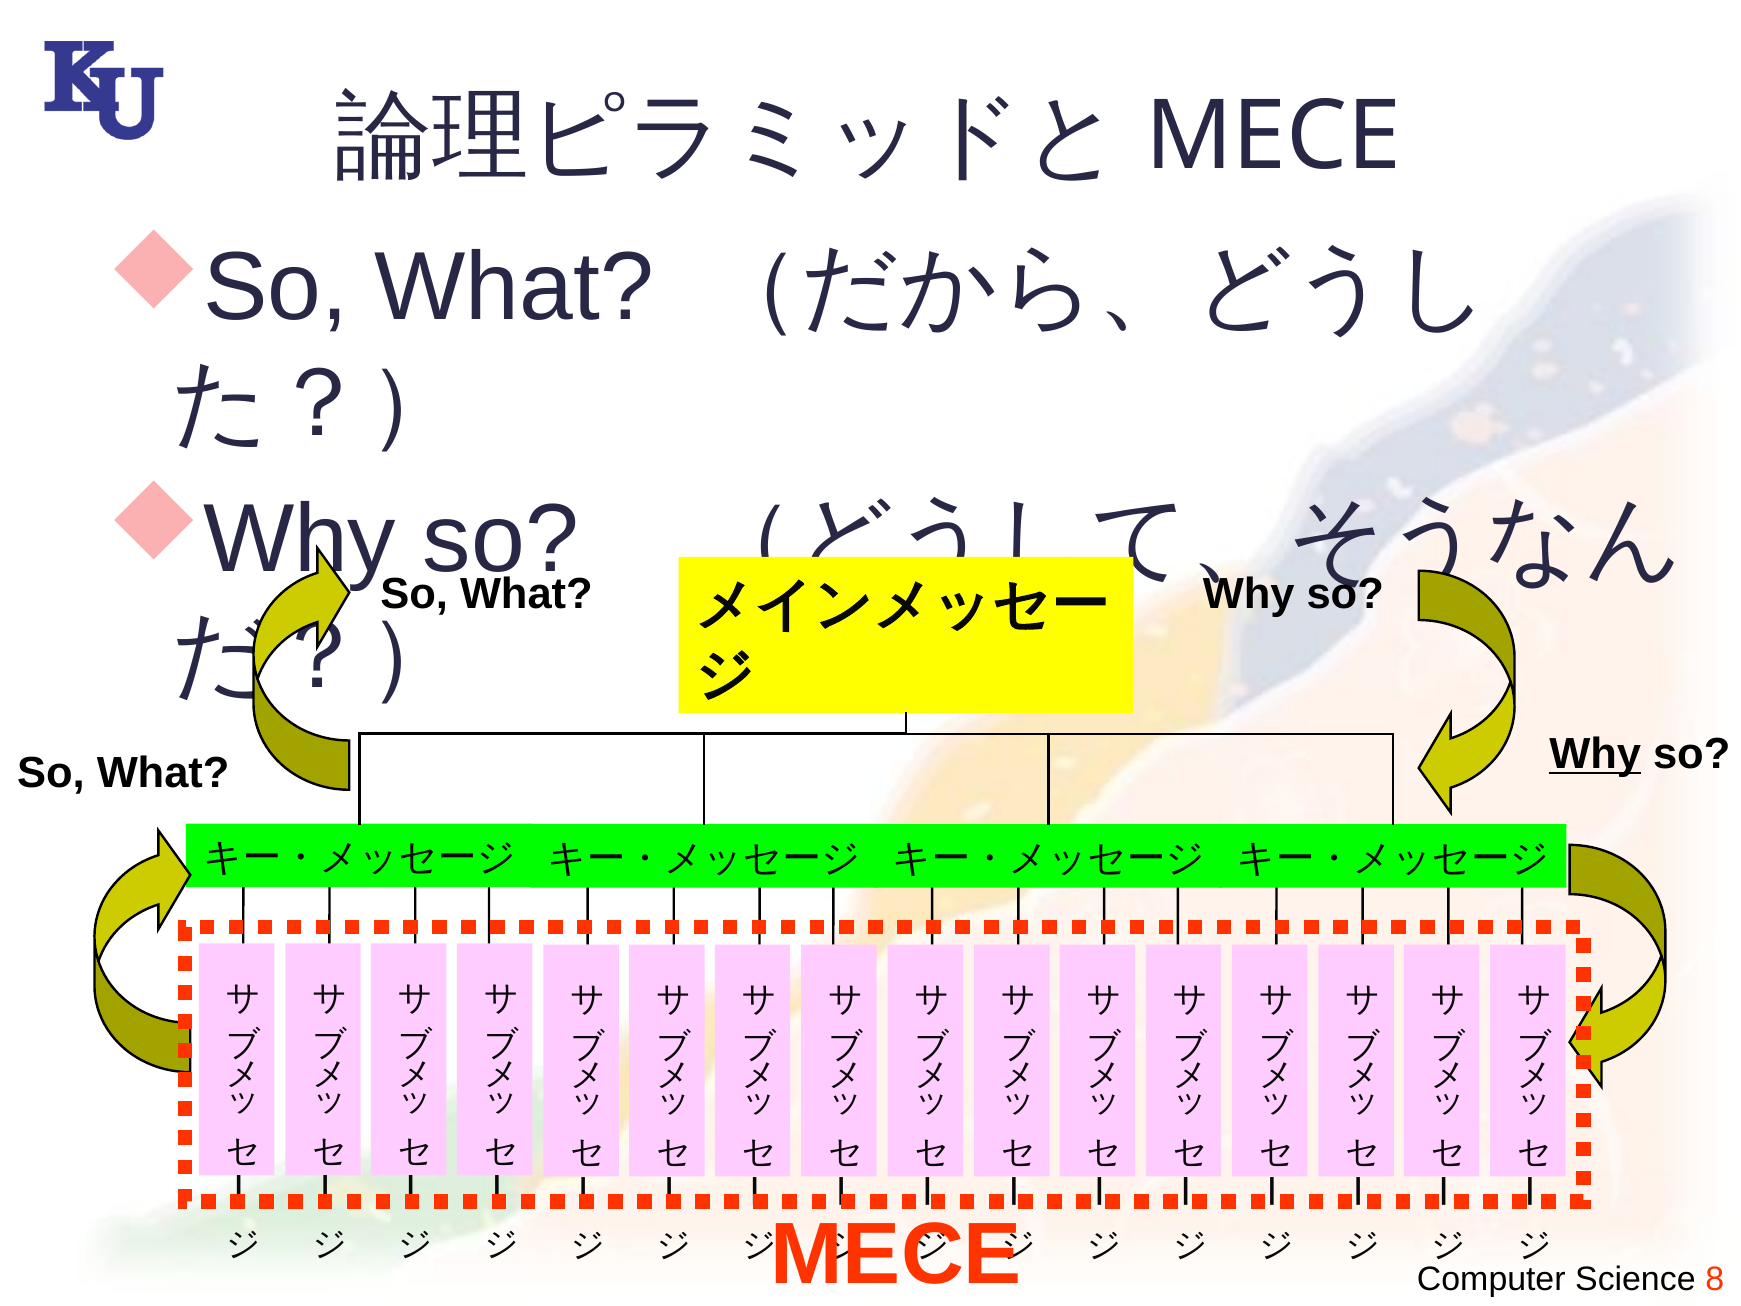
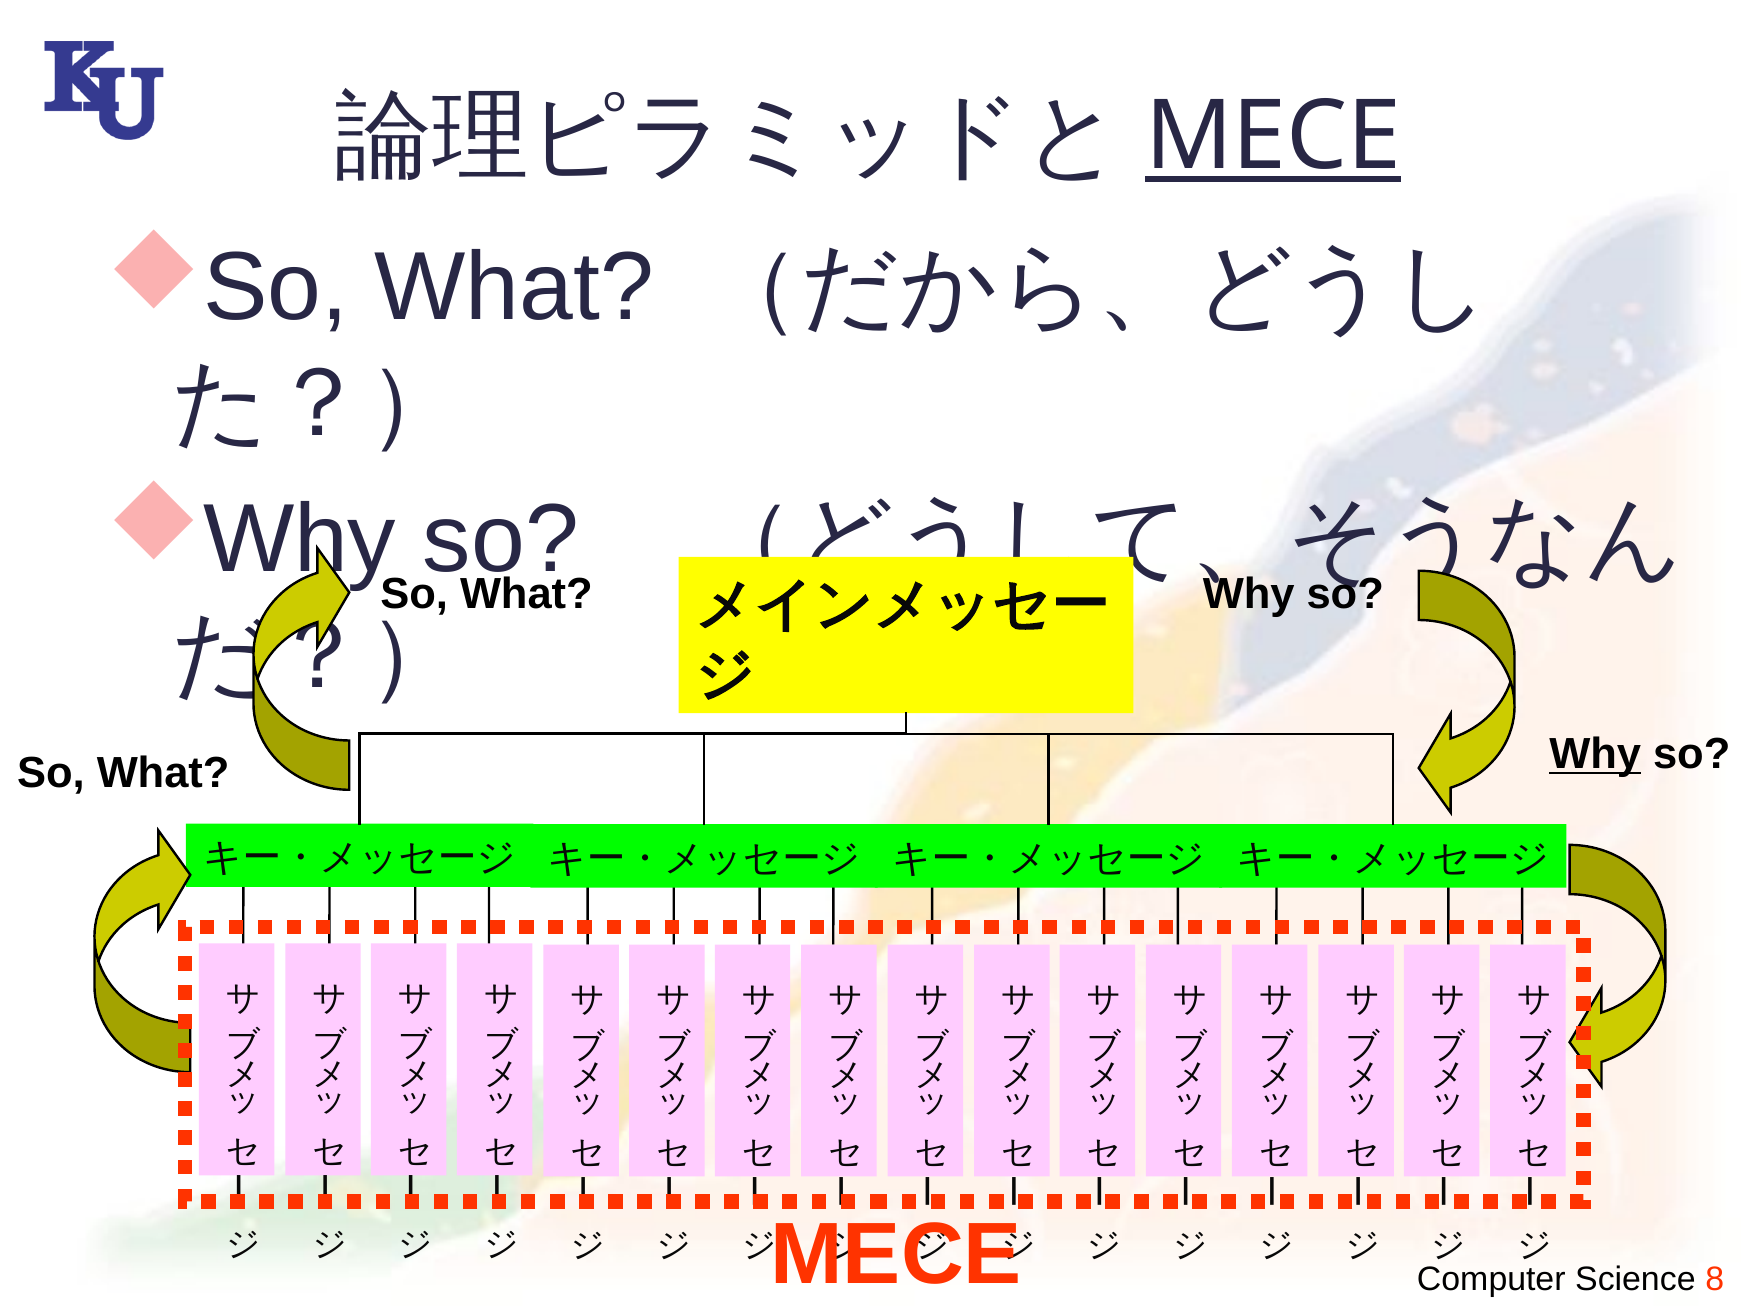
MECE at (1273, 137) underline: none -> present
